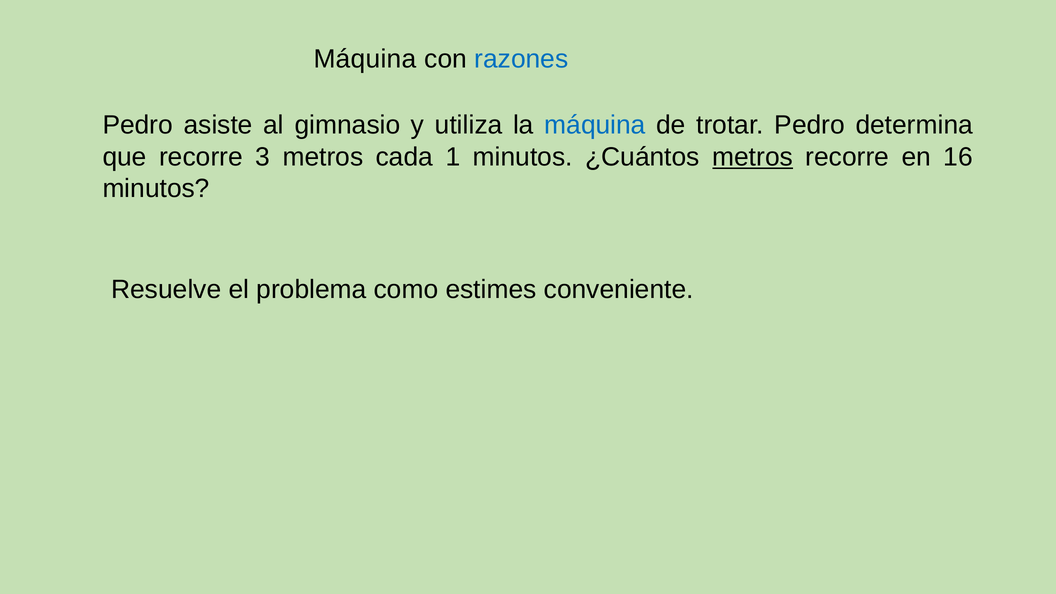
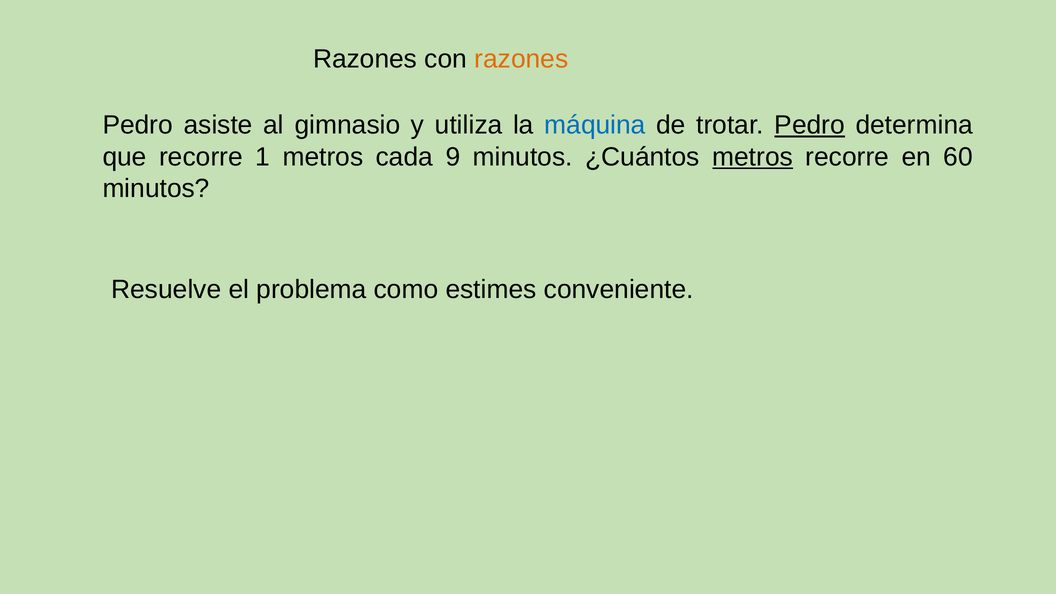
Máquina at (365, 59): Máquina -> Razones
razones at (521, 59) colour: blue -> orange
Pedro at (810, 125) underline: none -> present
3: 3 -> 1
1: 1 -> 9
16: 16 -> 60
